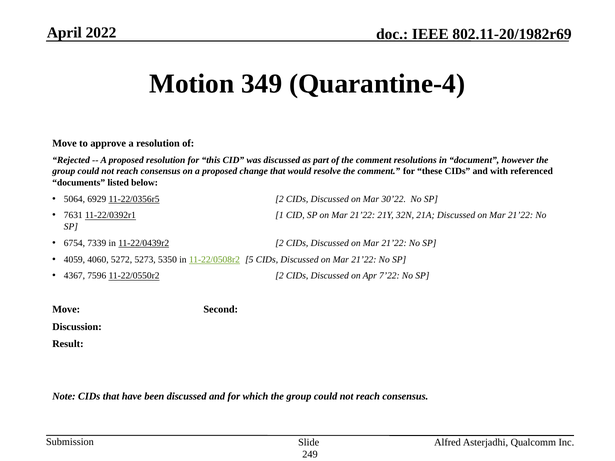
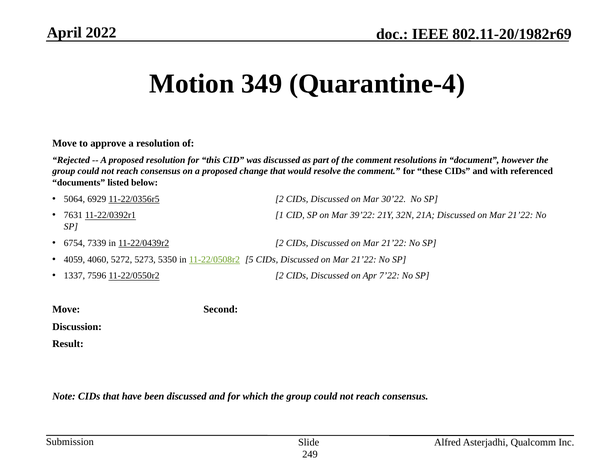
SP on Mar 21’22: 21’22 -> 39’22
4367: 4367 -> 1337
